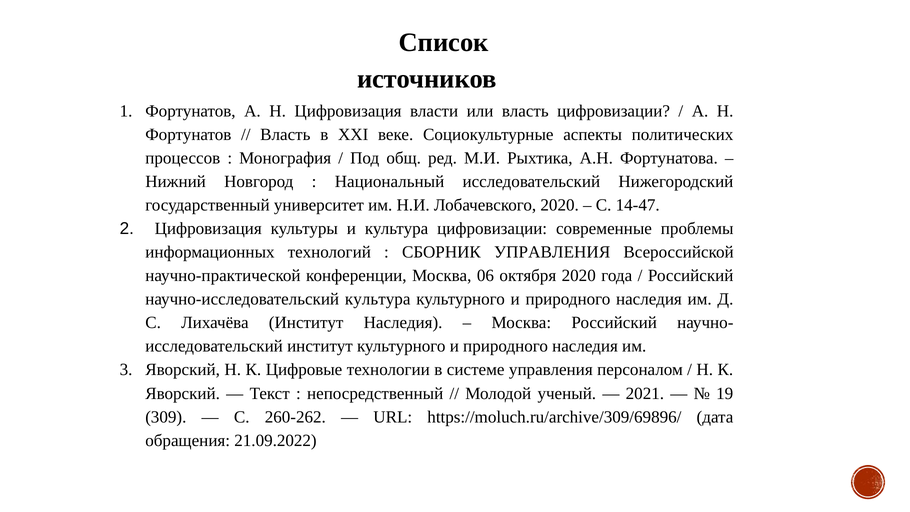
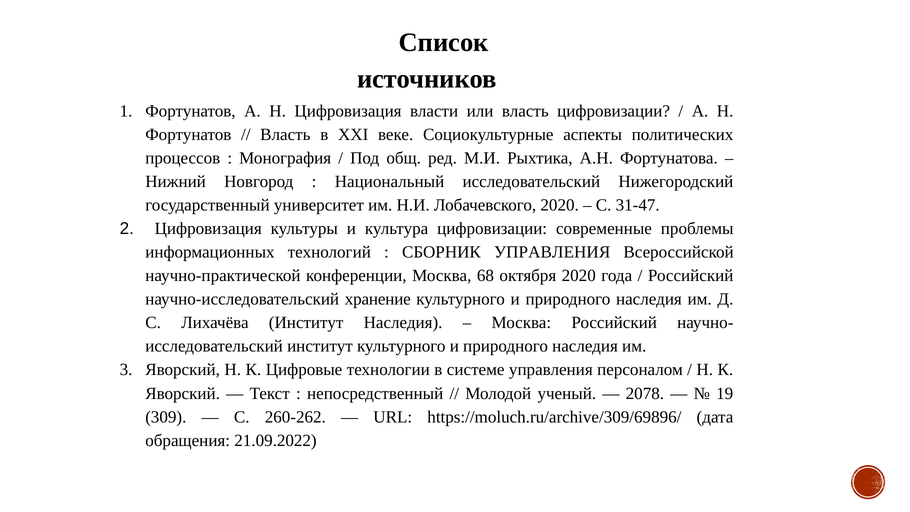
14-47: 14-47 -> 31-47
06: 06 -> 68
научно-исследовательский культура: культура -> хранение
2021: 2021 -> 2078
